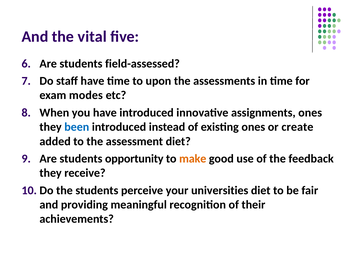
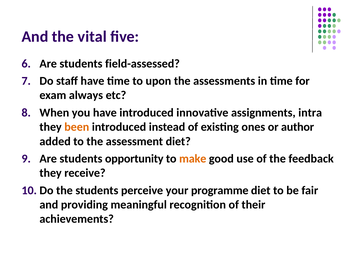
modes: modes -> always
assignments ones: ones -> intra
been colour: blue -> orange
create: create -> author
universities: universities -> programme
